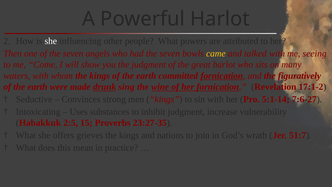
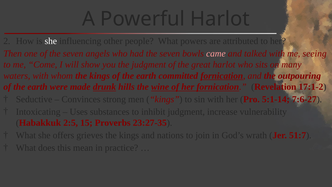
came colour: yellow -> pink
figuratively: figuratively -> outpouring
sing: sing -> hills
